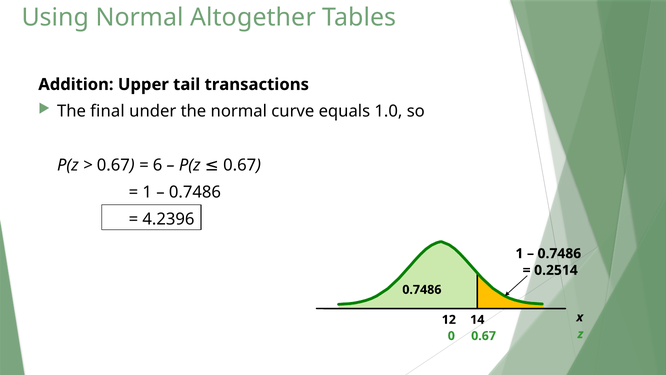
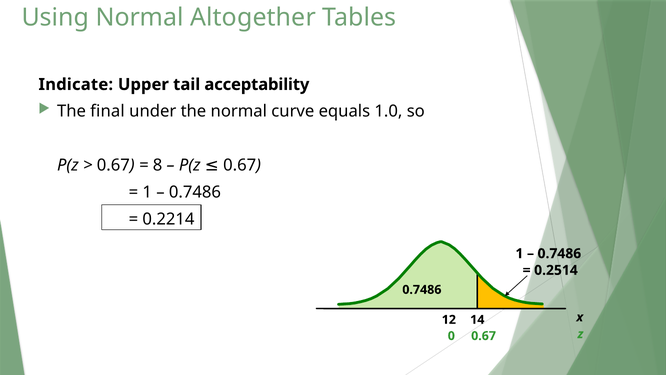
Addition: Addition -> Indicate
transactions: transactions -> acceptability
6: 6 -> 8
4.2396: 4.2396 -> 0.2214
